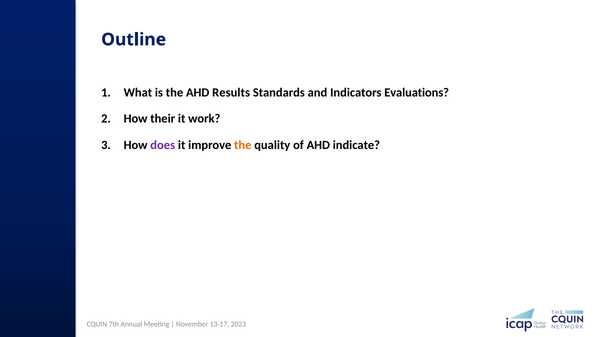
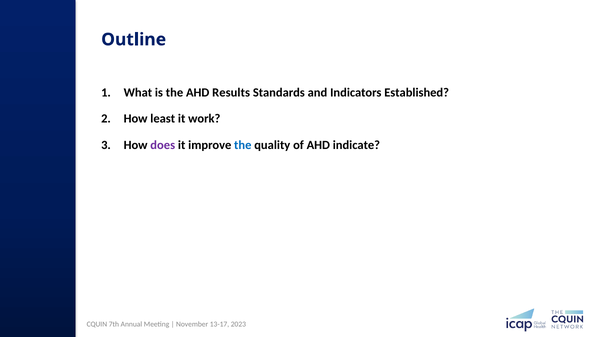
Evaluations: Evaluations -> Established
their: their -> least
the at (243, 145) colour: orange -> blue
